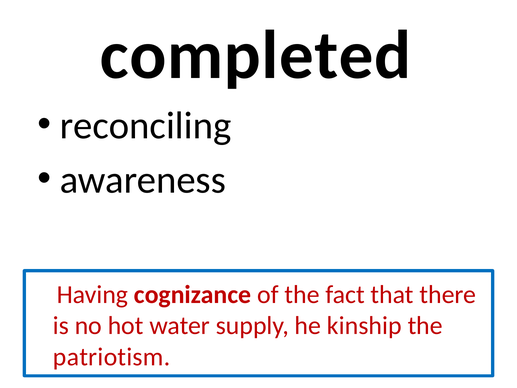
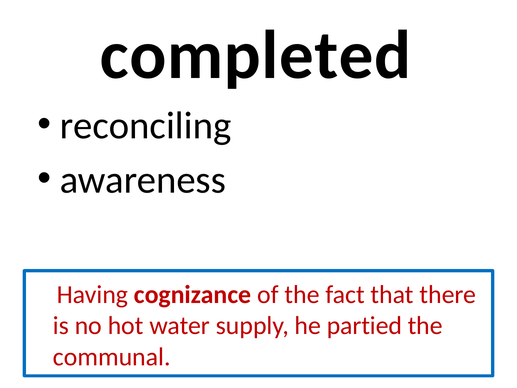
kinship: kinship -> partied
patriotism: patriotism -> communal
